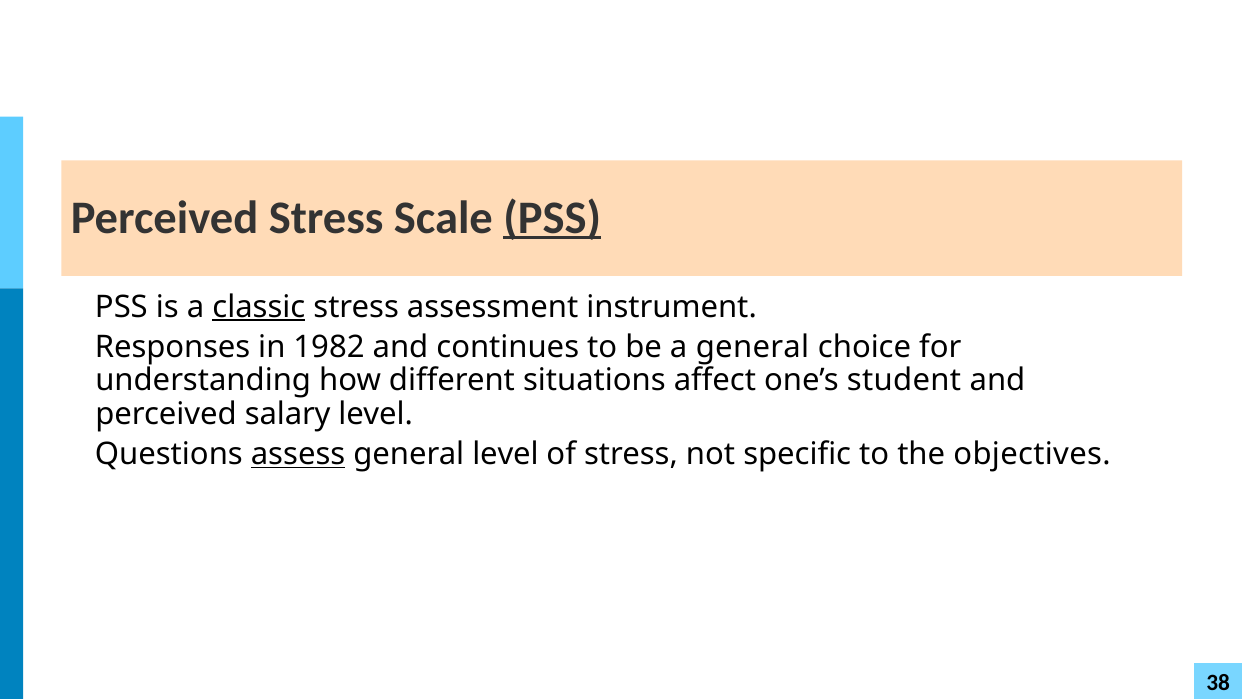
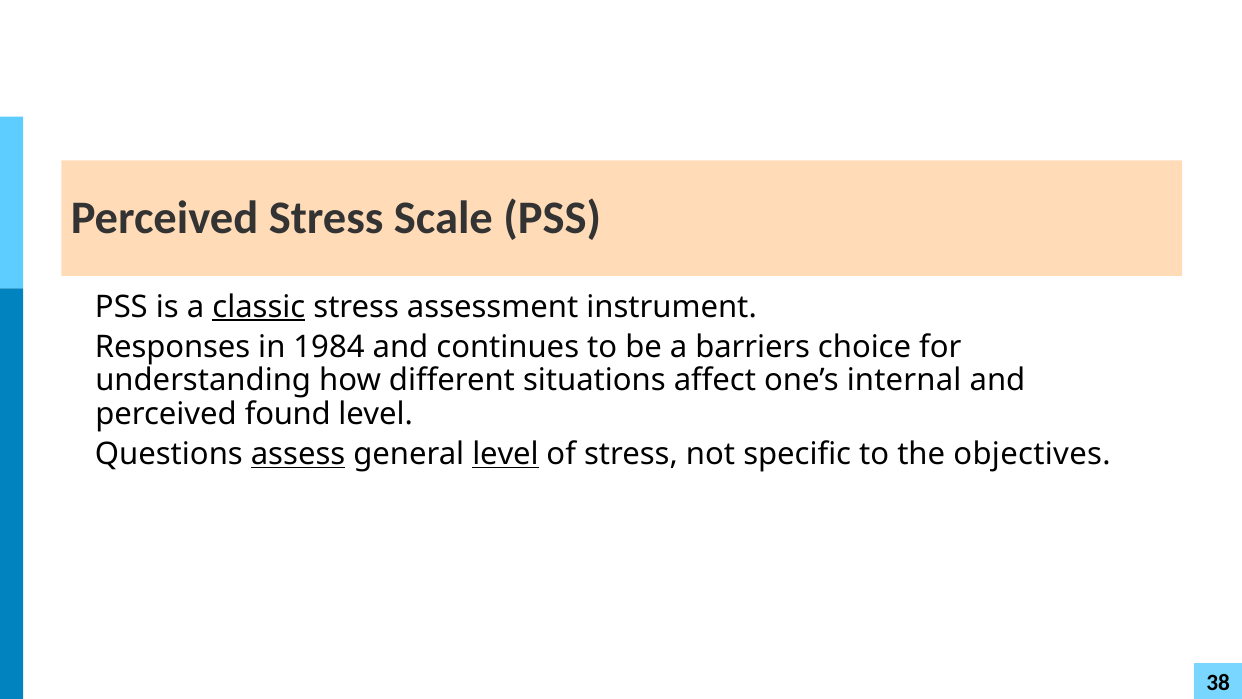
PSS at (552, 218) underline: present -> none
1982: 1982 -> 1984
a general: general -> barriers
student: student -> internal
salary: salary -> found
level at (505, 454) underline: none -> present
